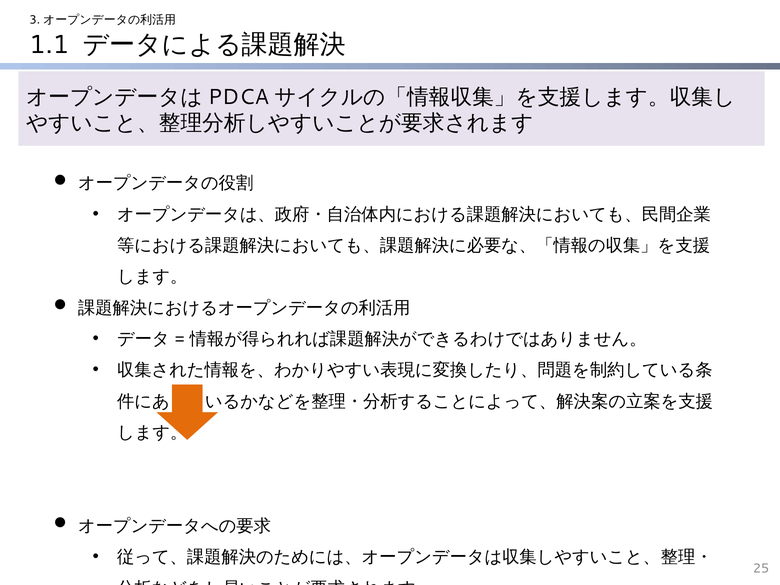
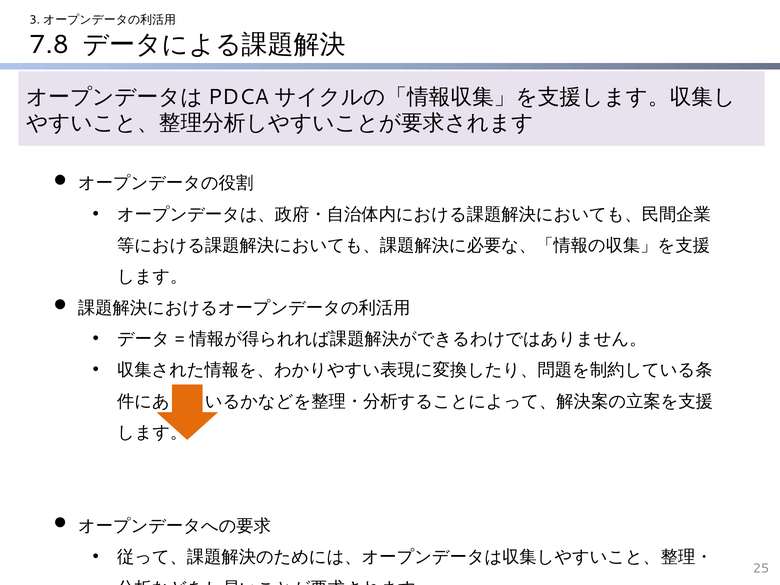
1.1: 1.1 -> 7.8
